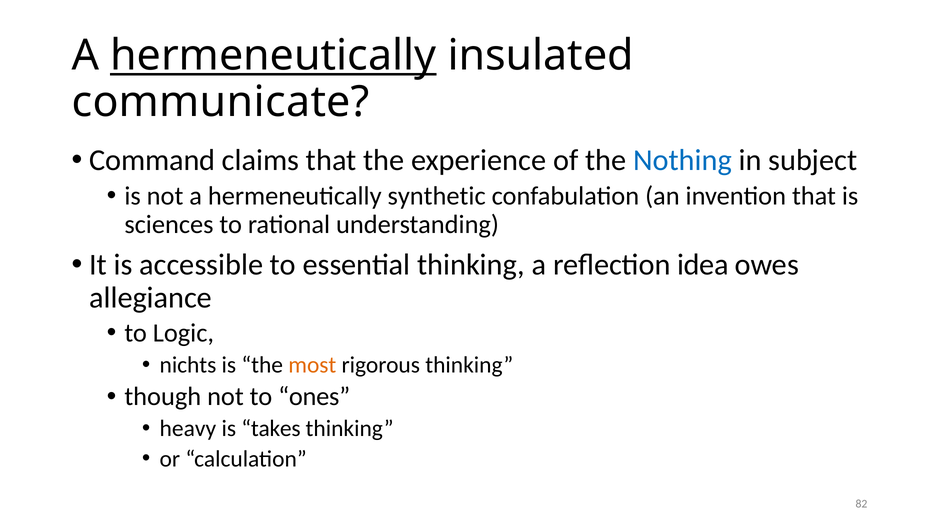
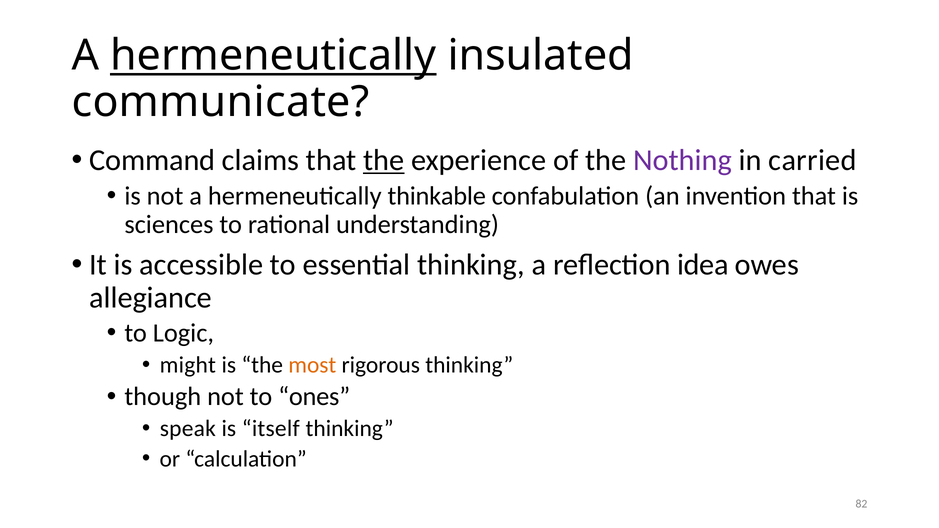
the at (384, 160) underline: none -> present
Nothing colour: blue -> purple
subject: subject -> carried
synthetic: synthetic -> thinkable
nichts: nichts -> might
heavy: heavy -> speak
takes: takes -> itself
